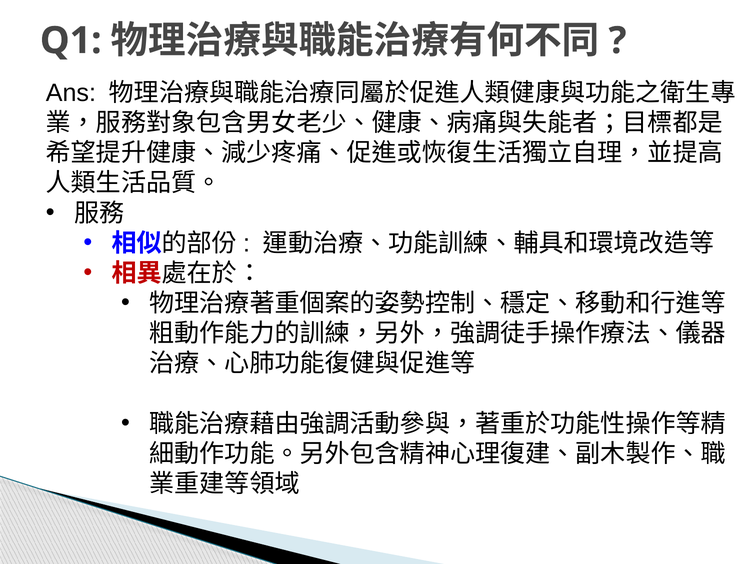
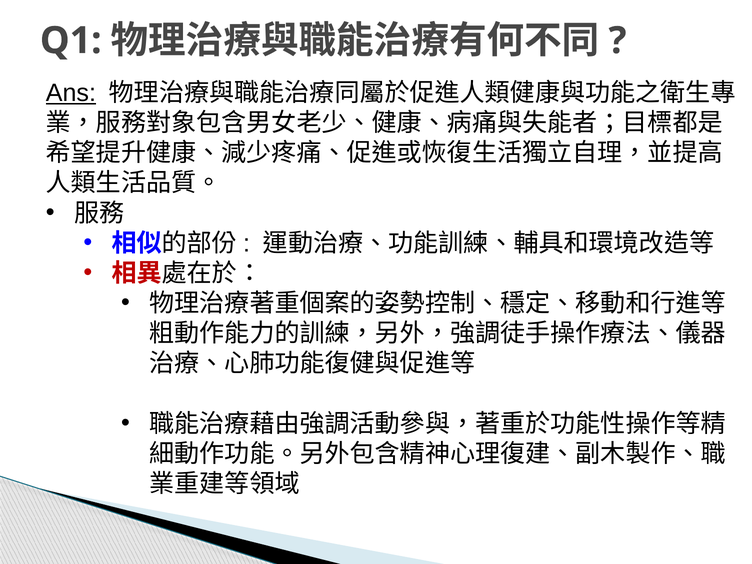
Ans underline: none -> present
